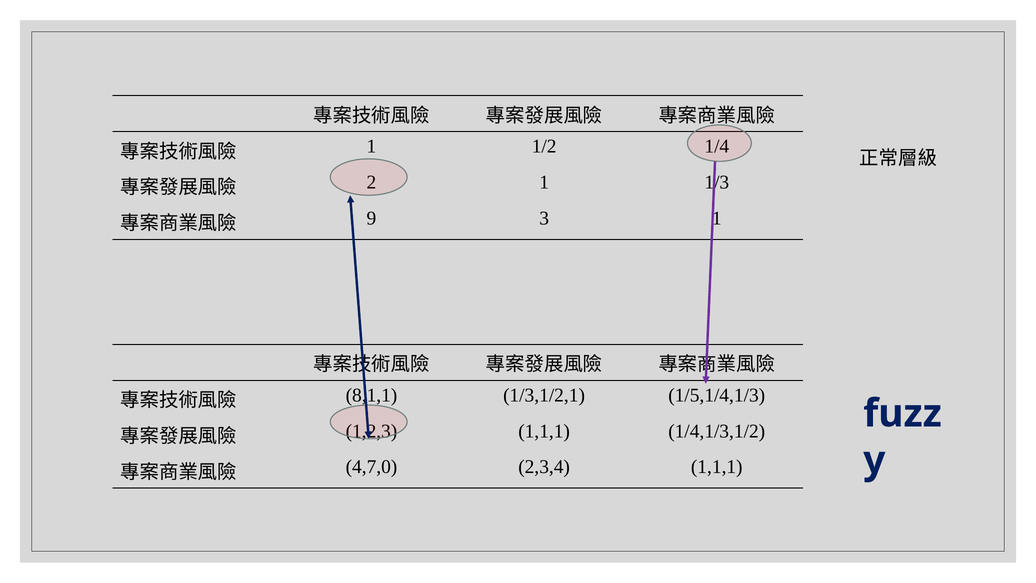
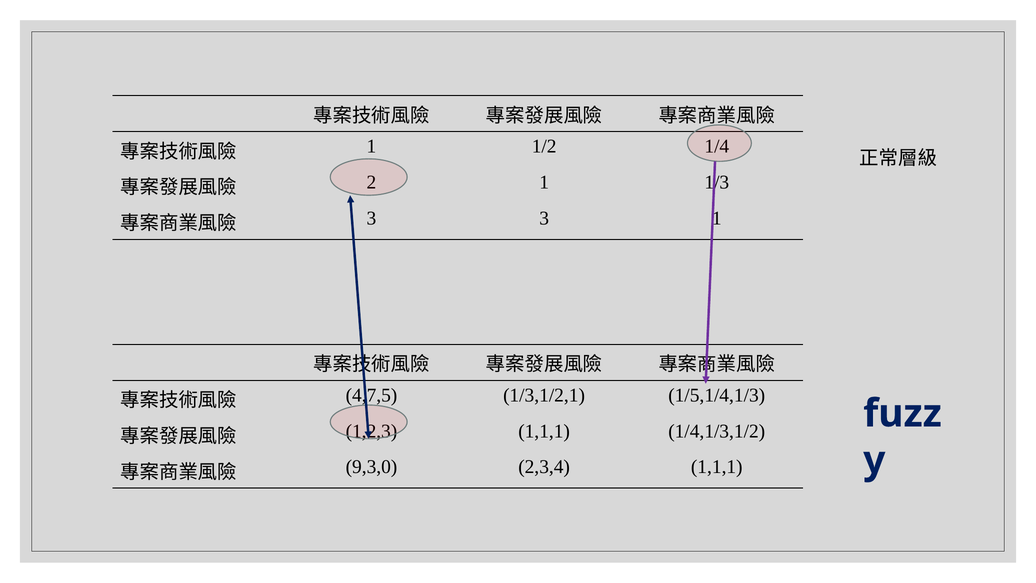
9 at (371, 218): 9 -> 3
8,1,1: 8,1,1 -> 4,7,5
4,7,0: 4,7,0 -> 9,3,0
